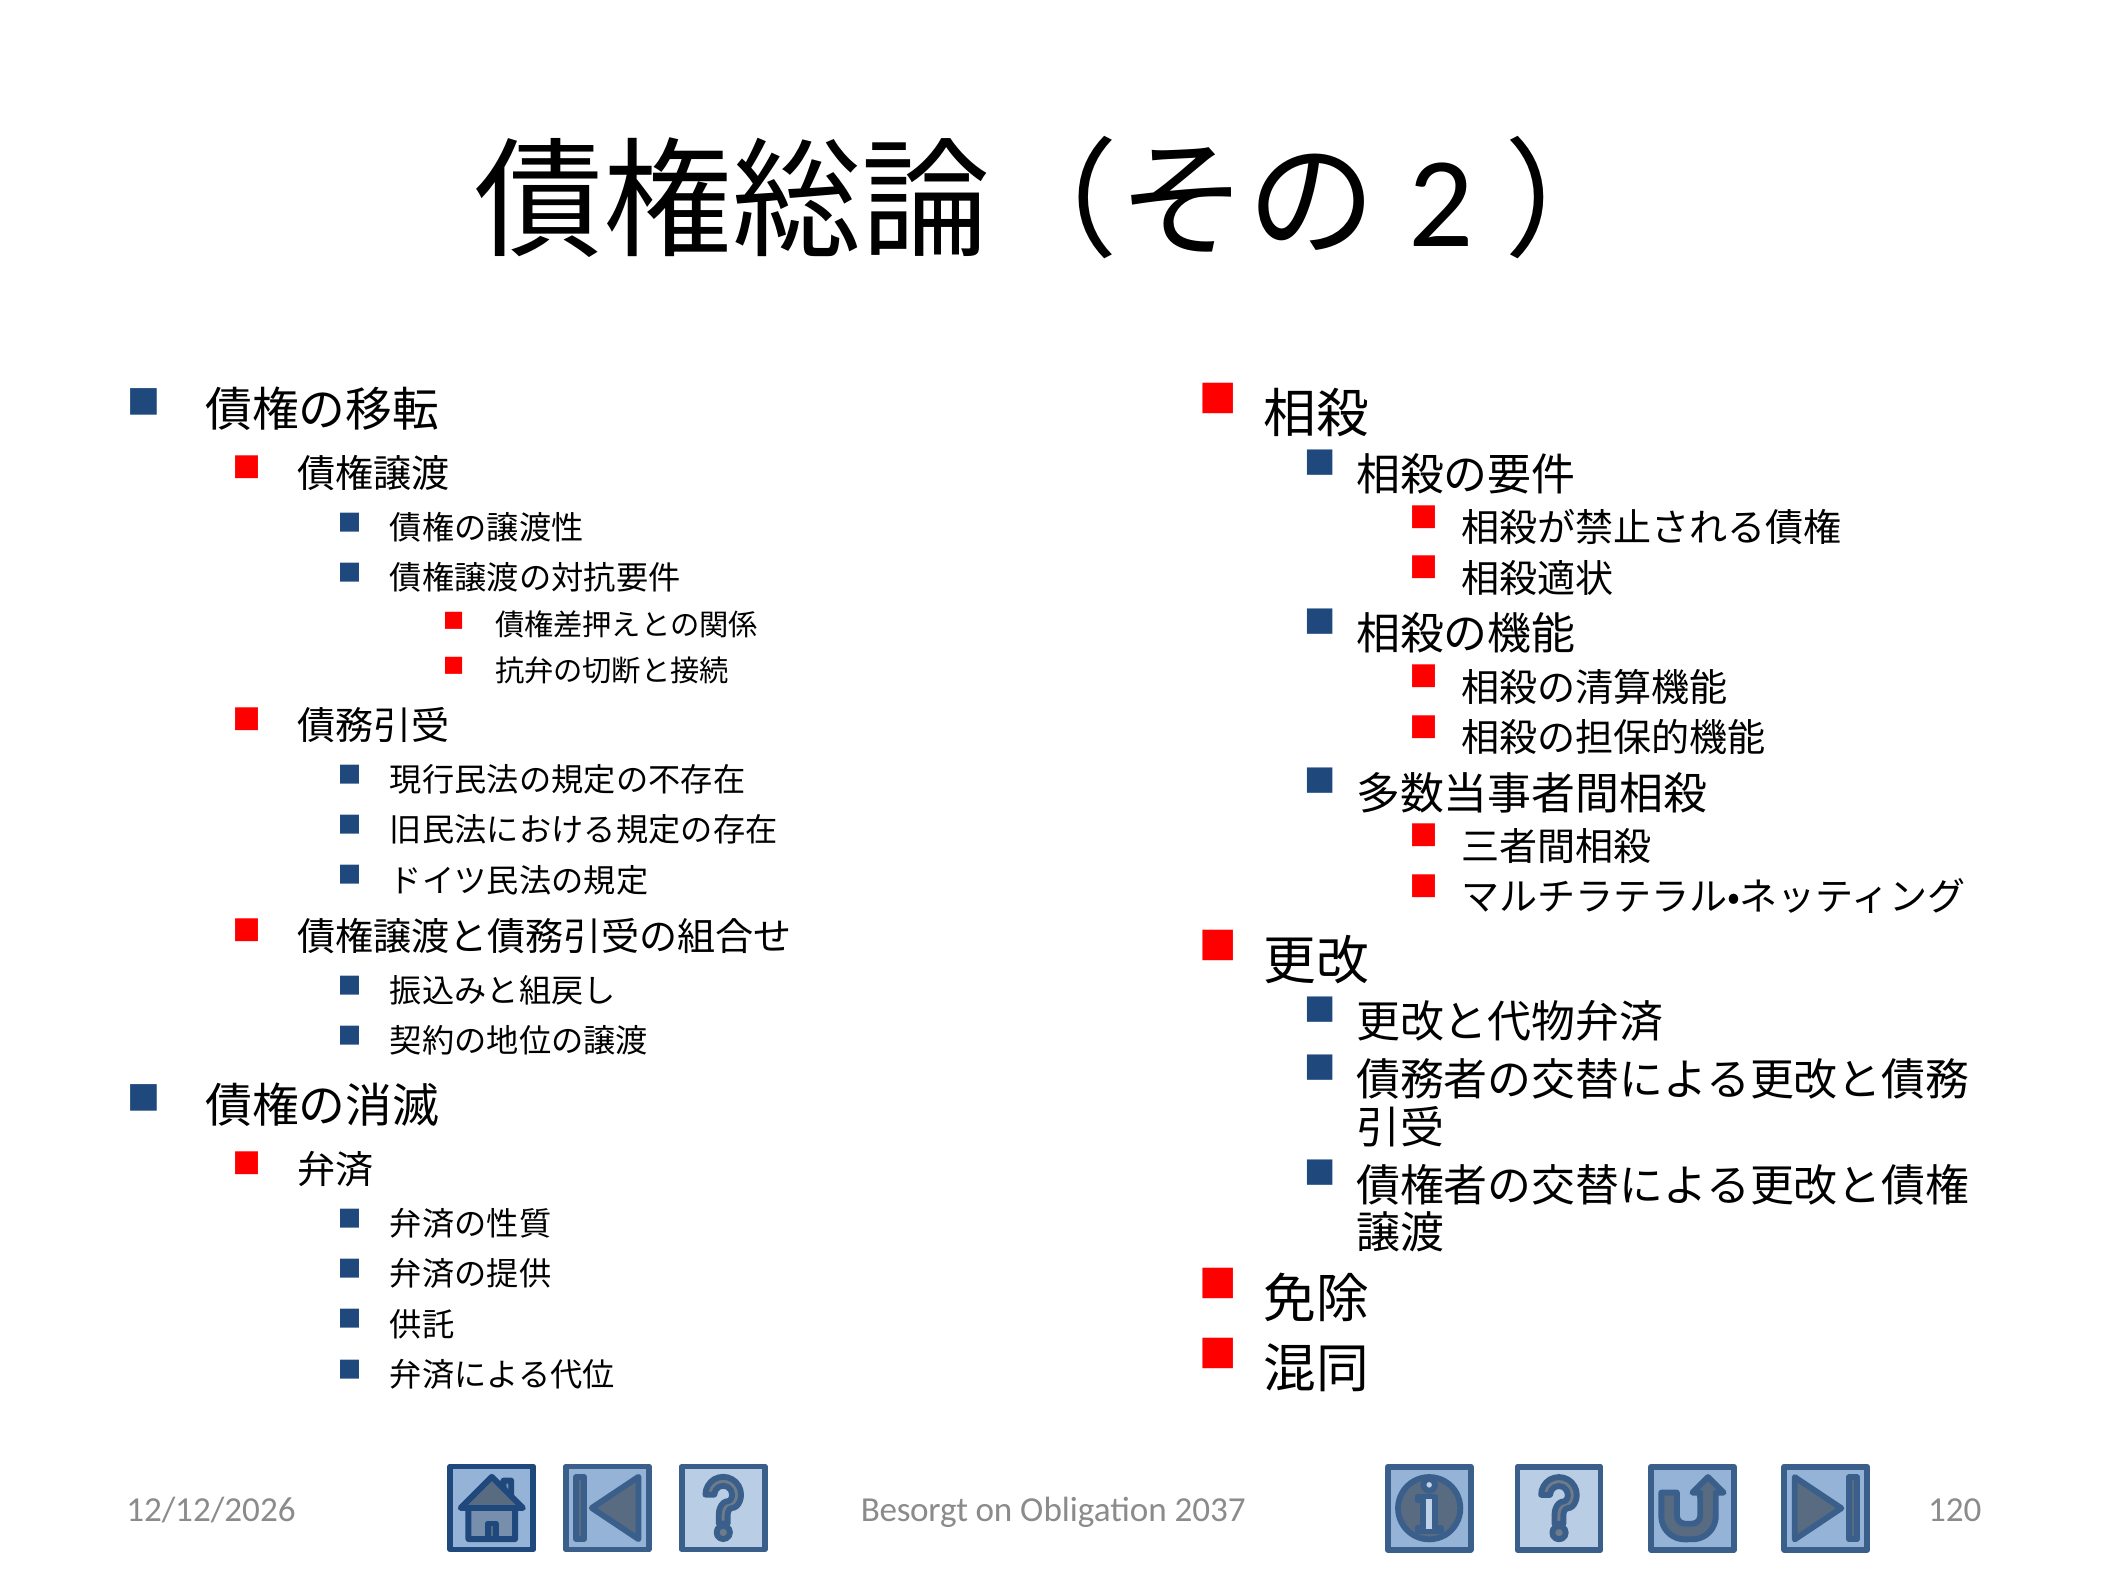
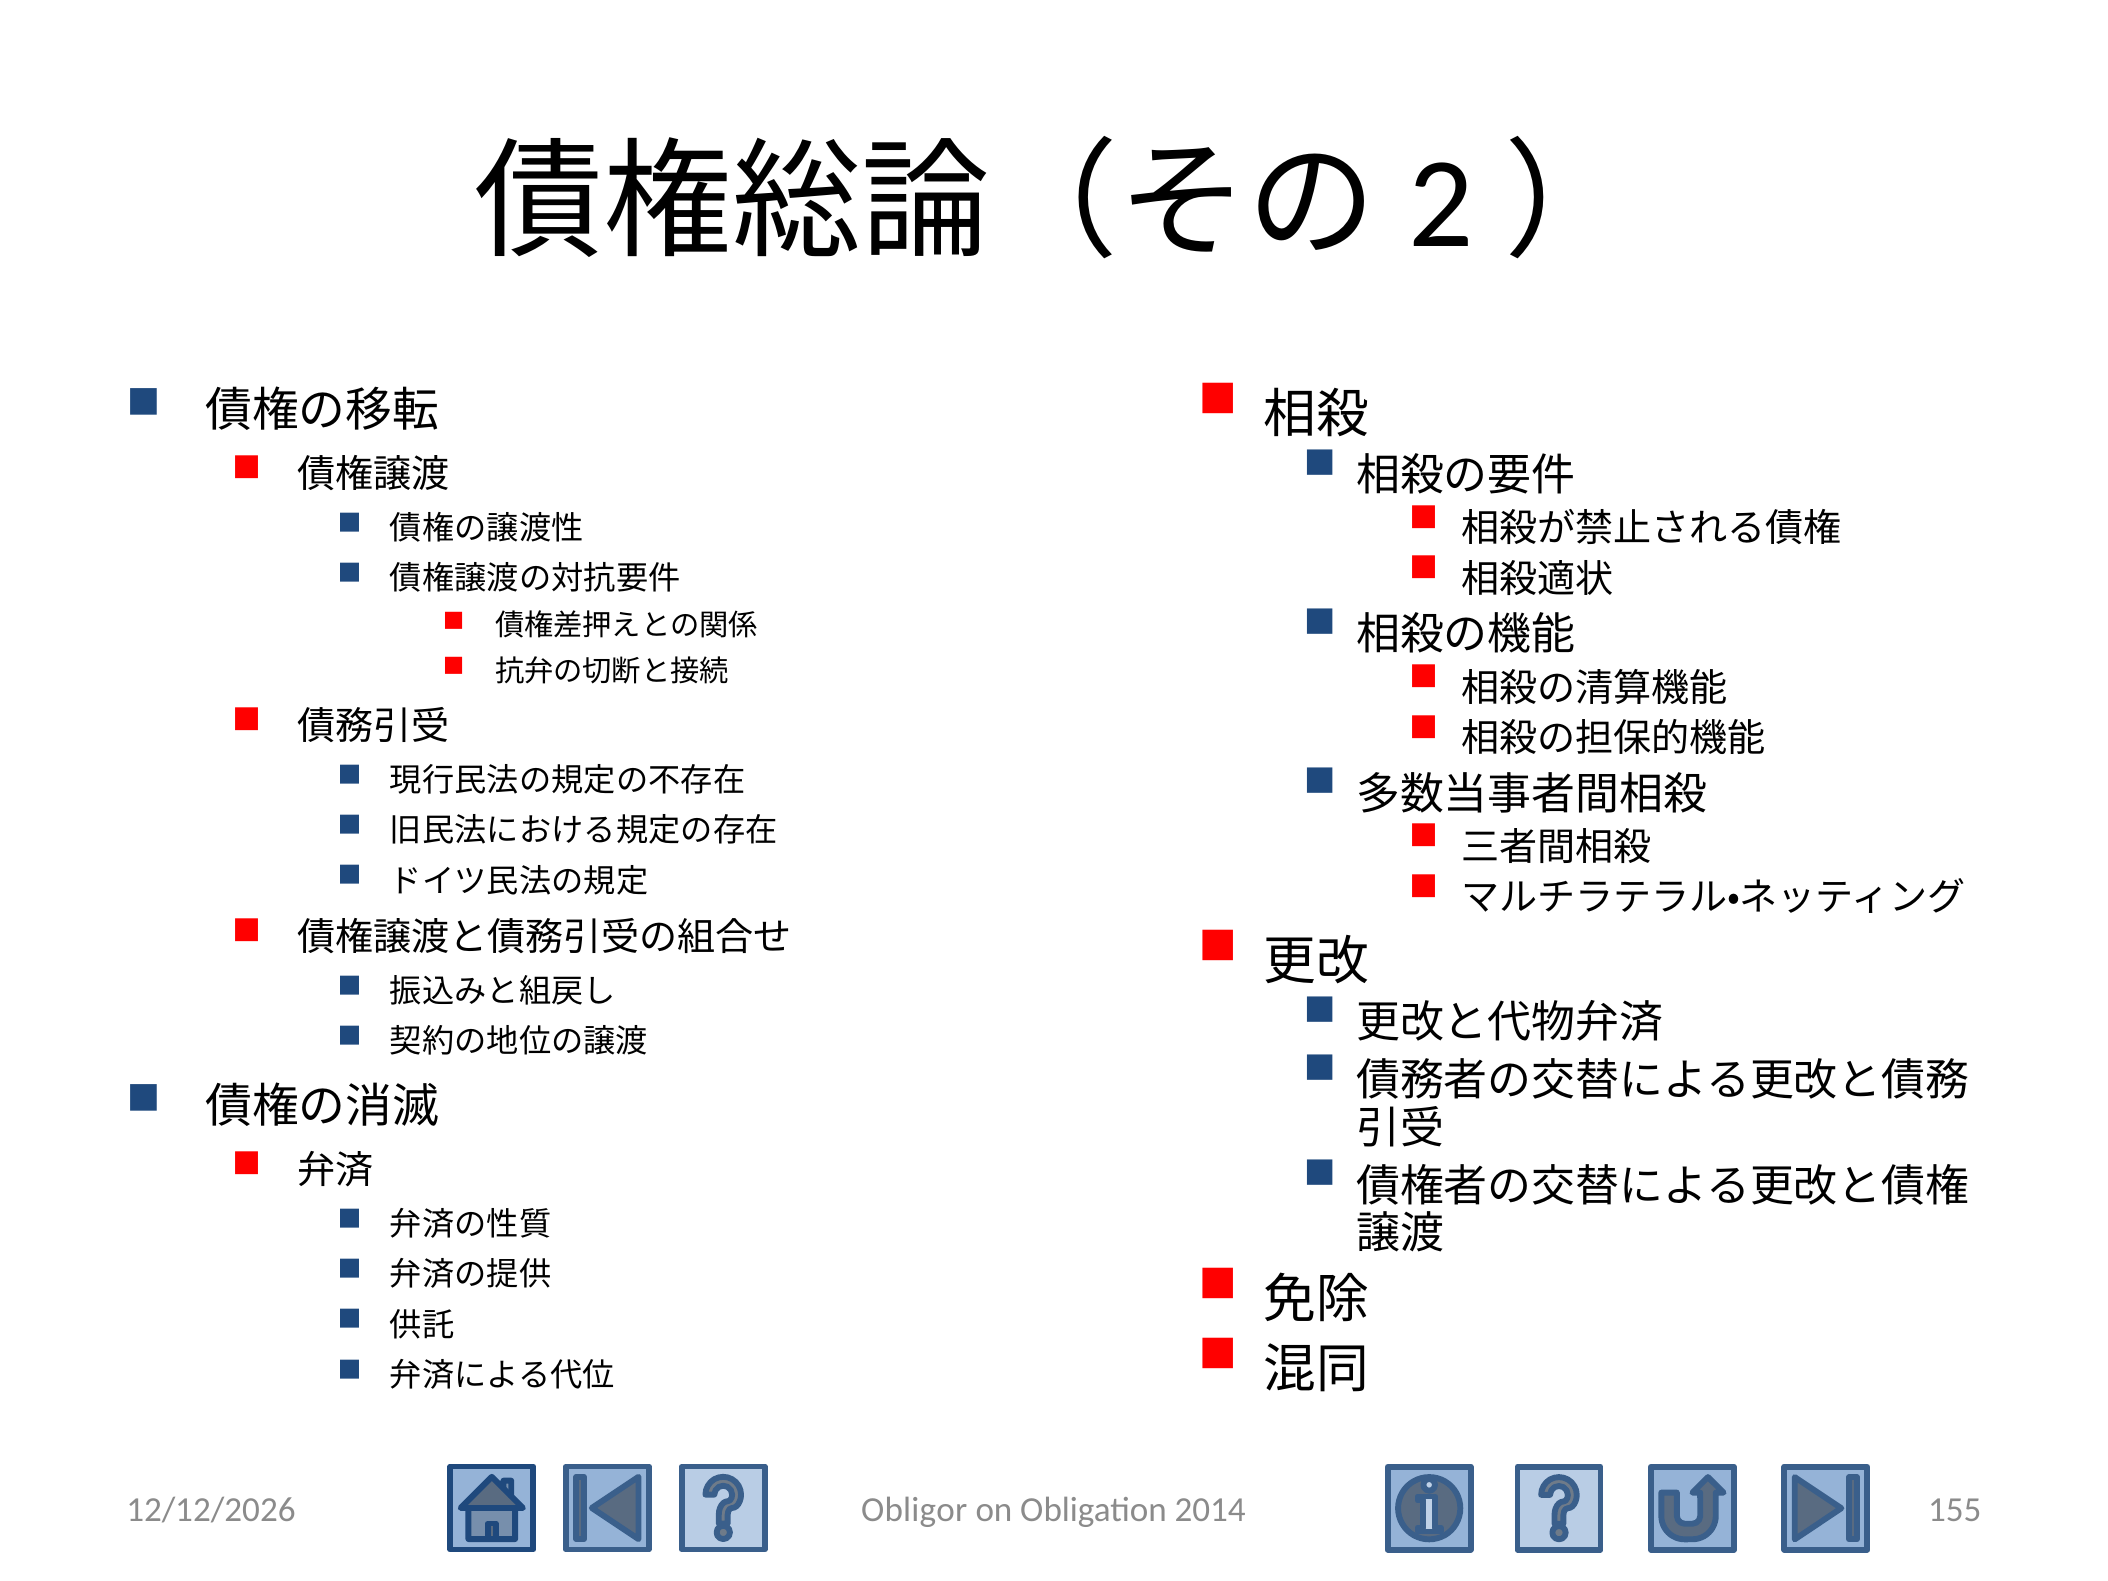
Besorgt: Besorgt -> Obligor
2037: 2037 -> 2014
120: 120 -> 155
